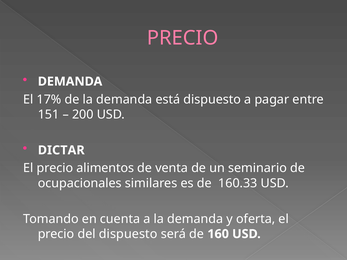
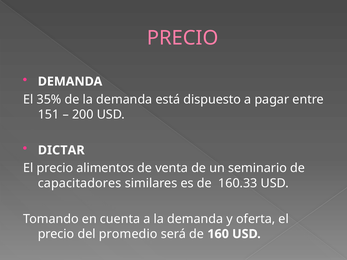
17%: 17% -> 35%
ocupacionales: ocupacionales -> capacitadores
del dispuesto: dispuesto -> promedio
